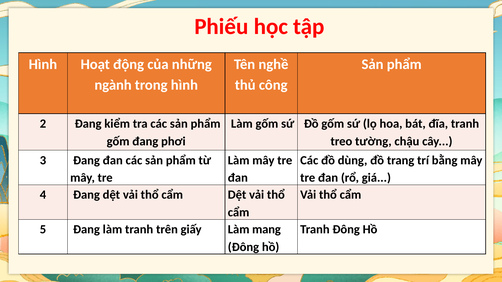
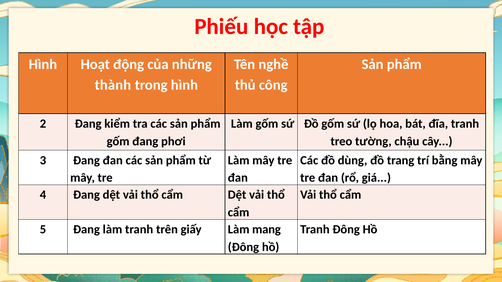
ngành: ngành -> thành
